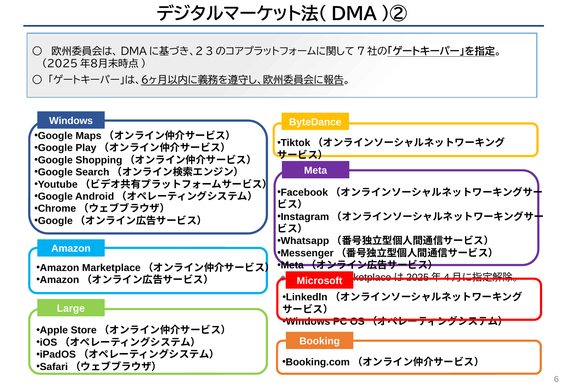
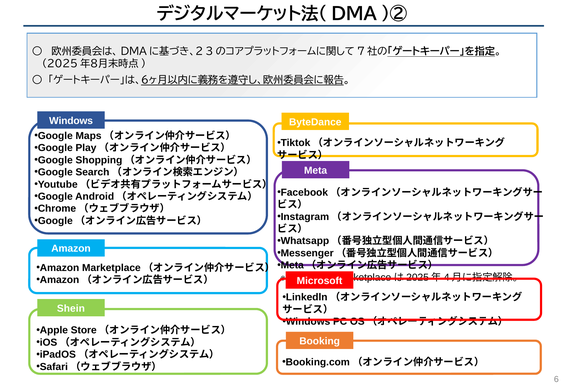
Large: Large -> Shein
